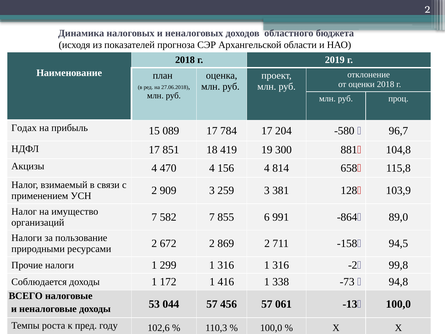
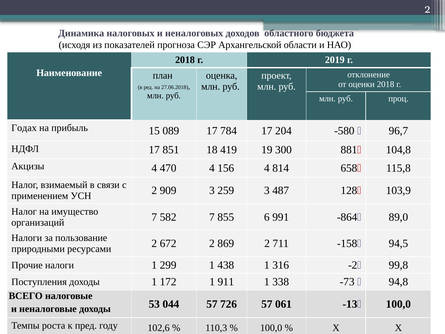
381: 381 -> 487
299 1 316: 316 -> 438
Соблюдается: Соблюдается -> Поступления
416: 416 -> 911
456: 456 -> 726
